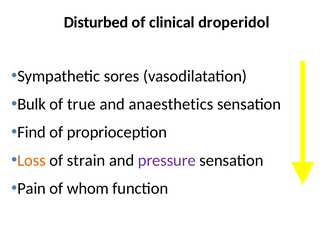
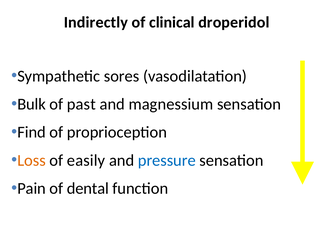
Disturbed: Disturbed -> Indirectly
true: true -> past
anaesthetics: anaesthetics -> magnessium
strain: strain -> easily
pressure colour: purple -> blue
whom: whom -> dental
